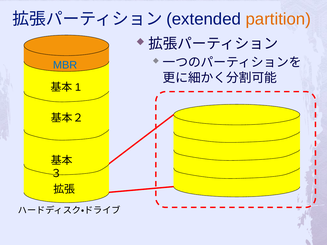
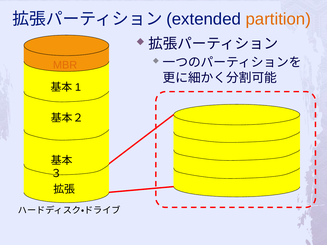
MBR colour: blue -> orange
